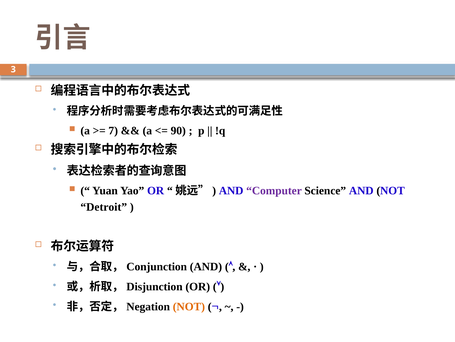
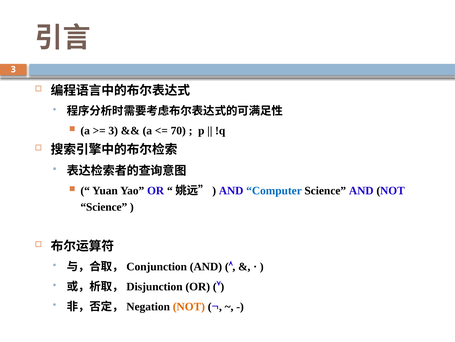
7 at (113, 130): 7 -> 3
90: 90 -> 70
Computer colour: purple -> blue
Detroit at (104, 207): Detroit -> Science
